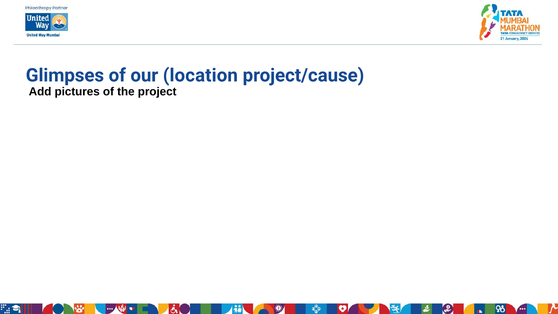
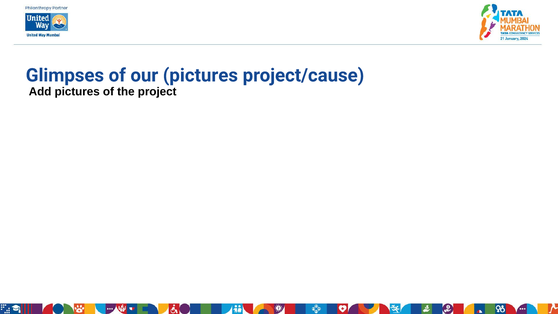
our location: location -> pictures
